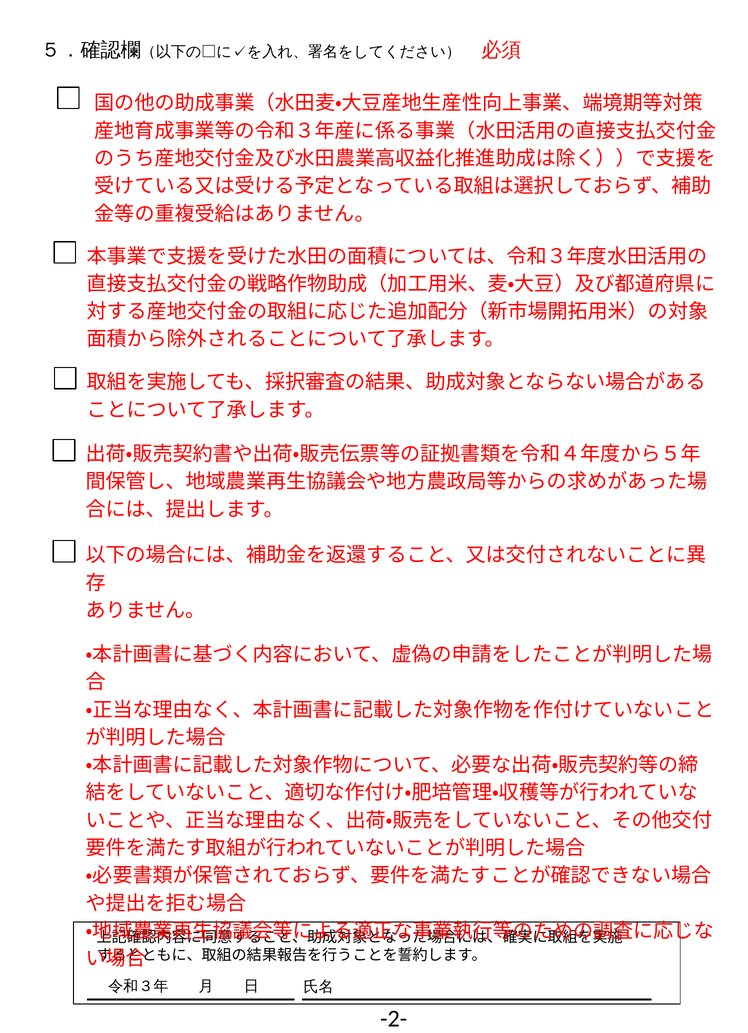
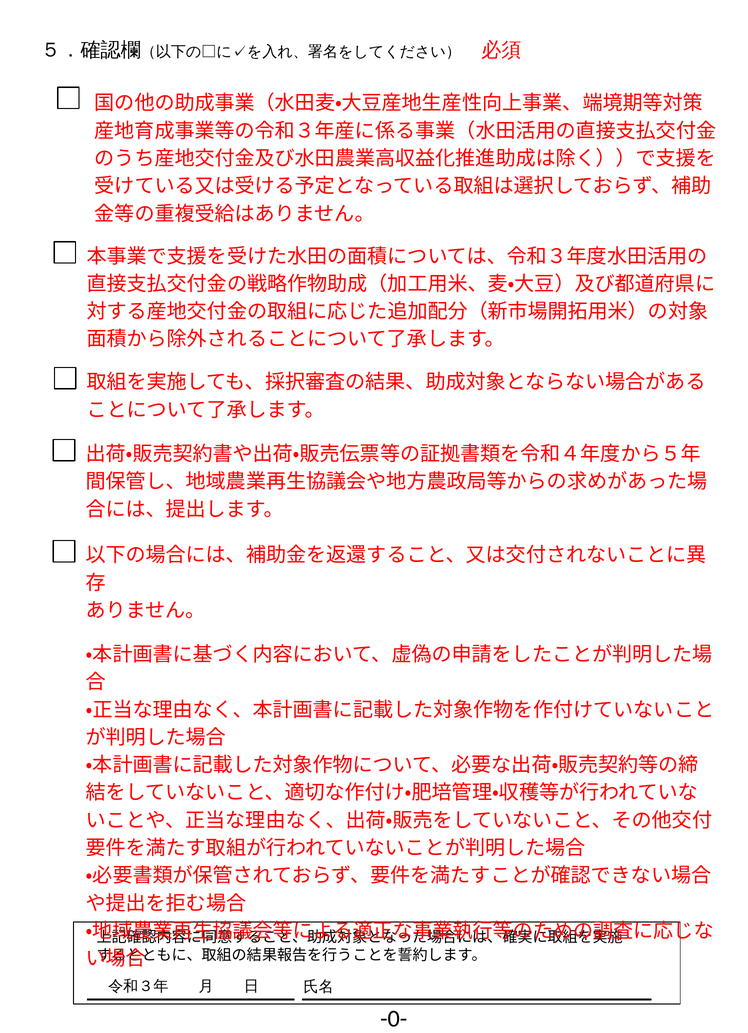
-2-: -2- -> -0-
